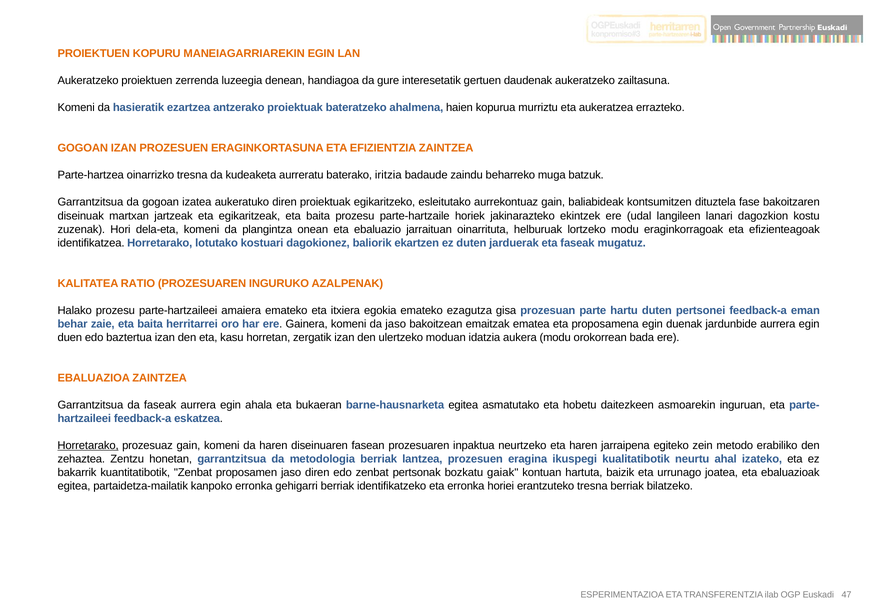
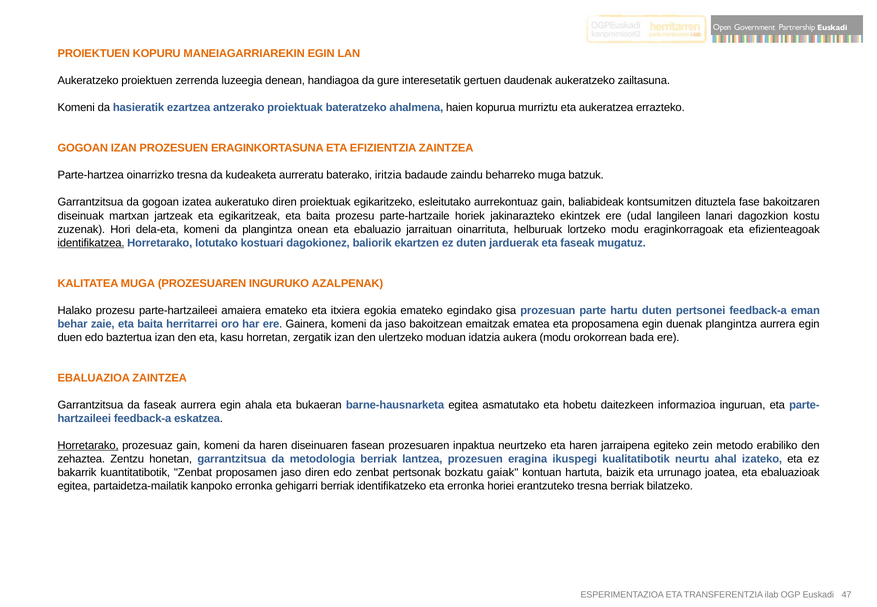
identifikatzea underline: none -> present
KALITATEA RATIO: RATIO -> MUGA
ezagutza: ezagutza -> egindako
duenak jardunbide: jardunbide -> plangintza
asmoarekin: asmoarekin -> informazioa
